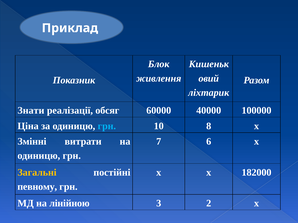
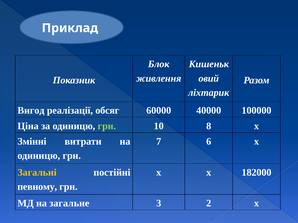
Знати: Знати -> Вигод
грн at (107, 126) colour: light blue -> light green
лінійною: лінійною -> загальне
